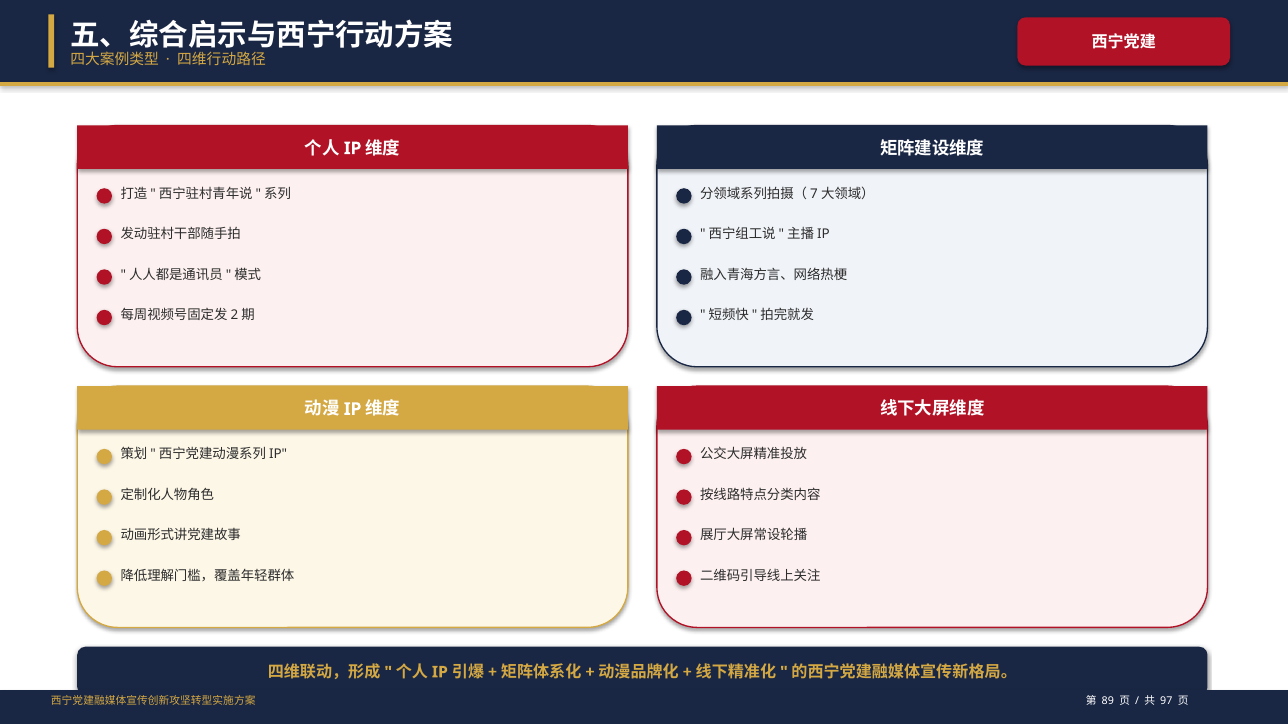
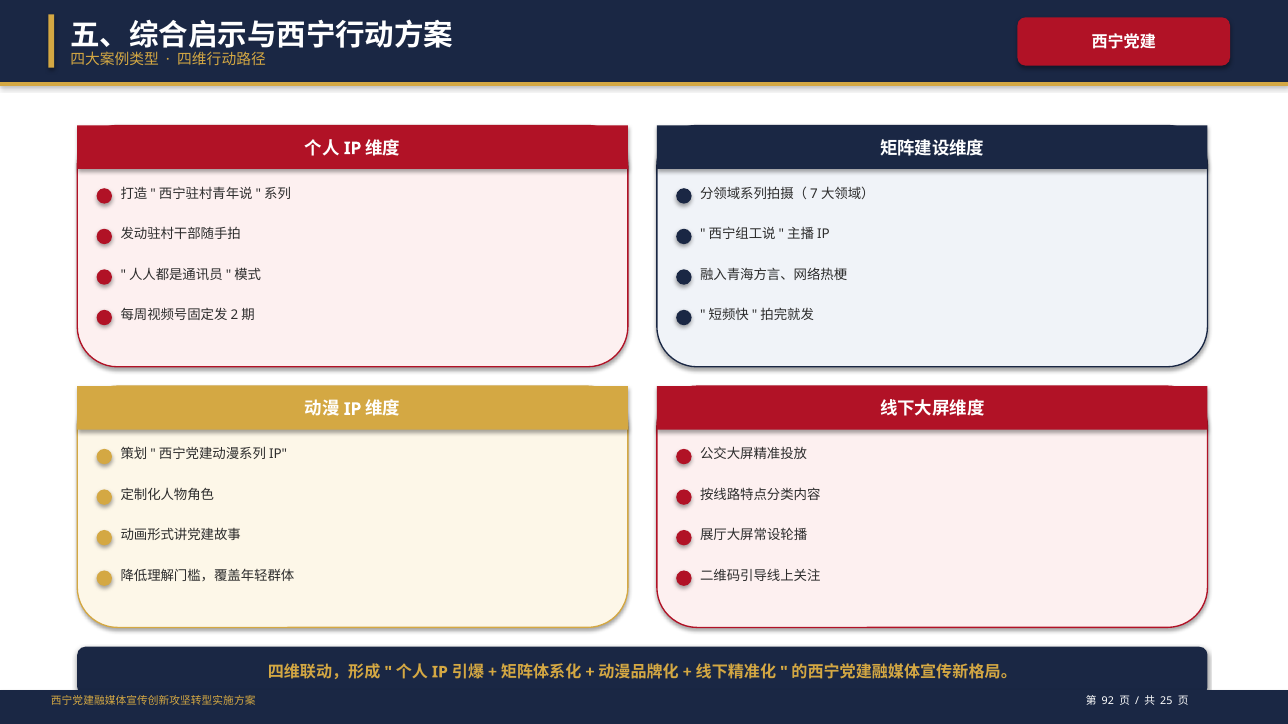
89: 89 -> 92
97: 97 -> 25
